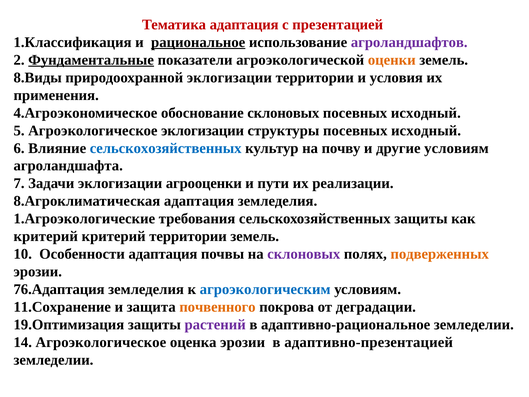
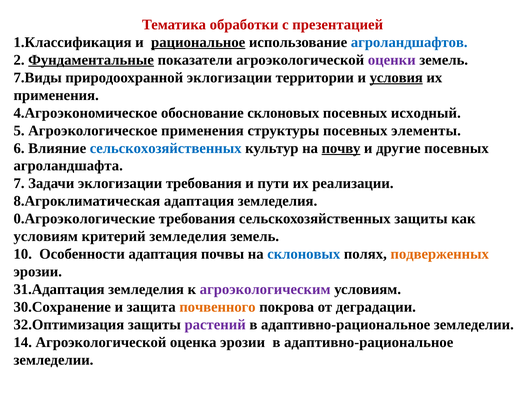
Тематика адаптация: адаптация -> обработки
агроландшафтов colour: purple -> blue
оценки colour: orange -> purple
8.Виды: 8.Виды -> 7.Виды
условия underline: none -> present
Агроэкологическое эклогизации: эклогизации -> применения
структуры посевных исходный: исходный -> элементы
почву underline: none -> present
другие условиям: условиям -> посевных
эклогизации агрооценки: агрооценки -> требования
1.Агроэкологические: 1.Агроэкологические -> 0.Агроэкологические
критерий at (46, 236): критерий -> условиям
критерий территории: территории -> земледелия
склоновых at (304, 254) colour: purple -> blue
76.Адаптация: 76.Адаптация -> 31.Адаптация
агроэкологическим colour: blue -> purple
11.Сохранение: 11.Сохранение -> 30.Сохранение
19.Оптимизация: 19.Оптимизация -> 32.Оптимизация
14 Агроэкологическое: Агроэкологическое -> Агроэкологической
адаптивно-презентацией at (369, 342): адаптивно-презентацией -> адаптивно-рациональное
